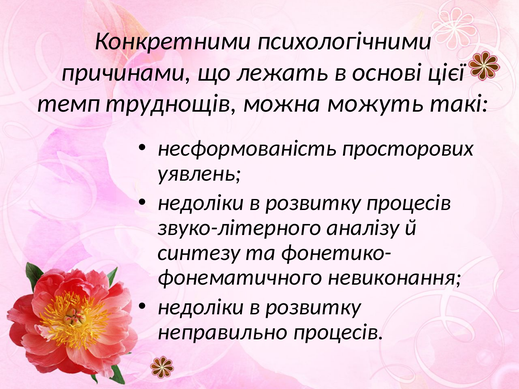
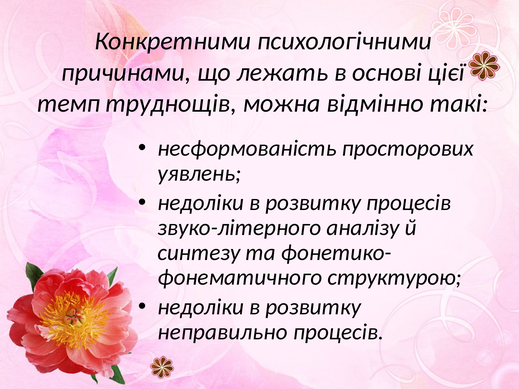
можуть: можуть -> відмінно
невиконання: невиконання -> структурою
